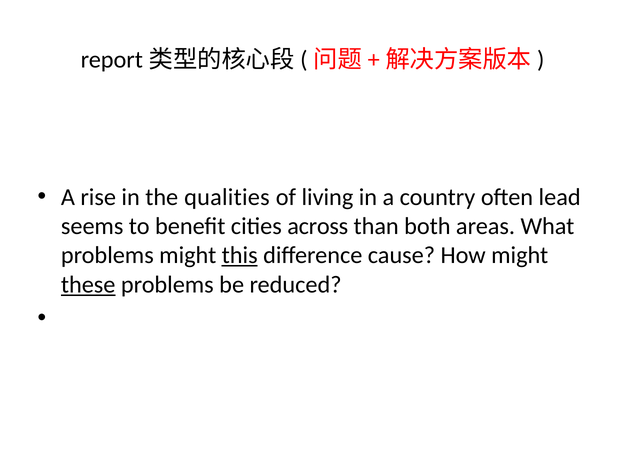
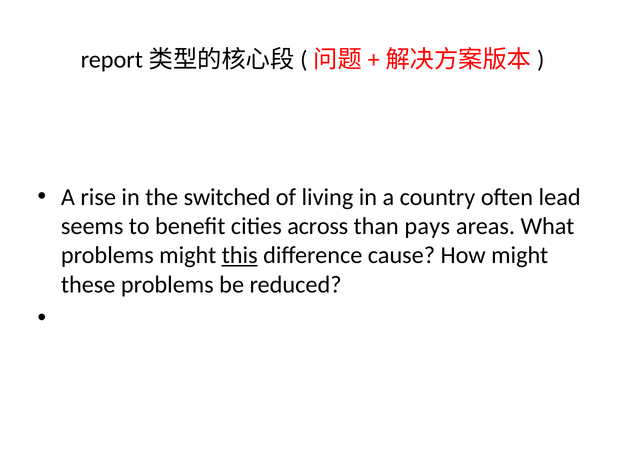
qualities: qualities -> switched
both: both -> pays
these underline: present -> none
